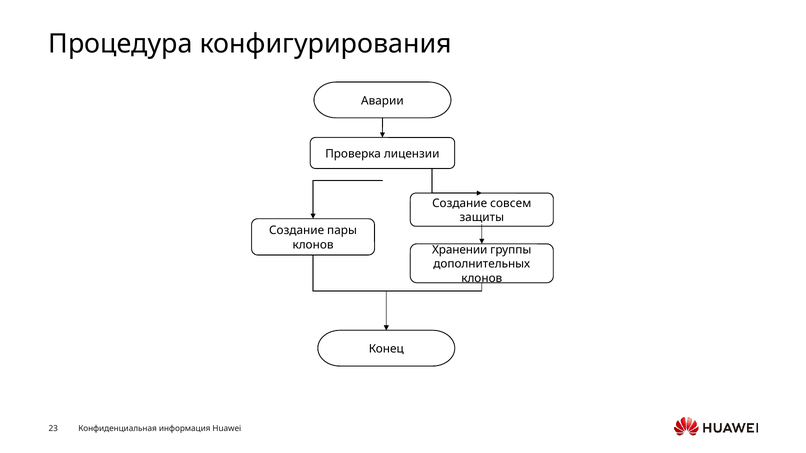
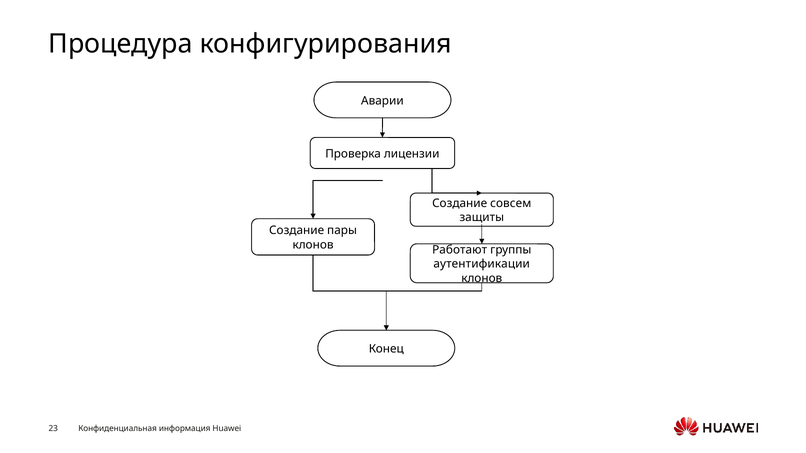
Хранении: Хранении -> Работают
дополнительных: дополнительных -> аутентификации
